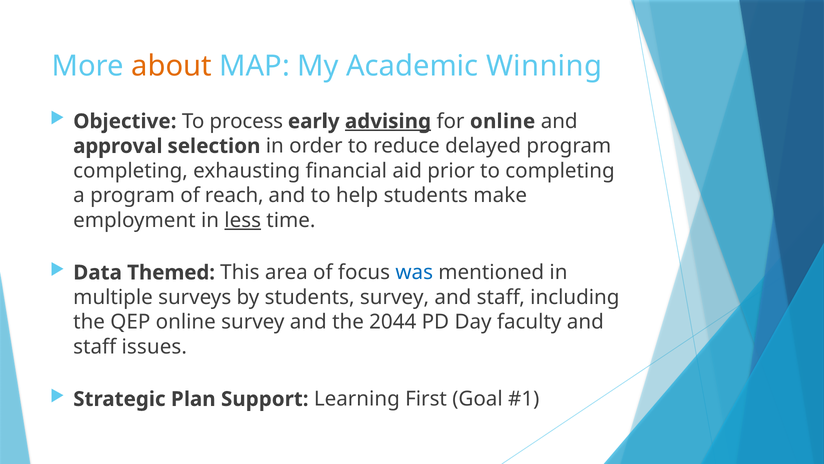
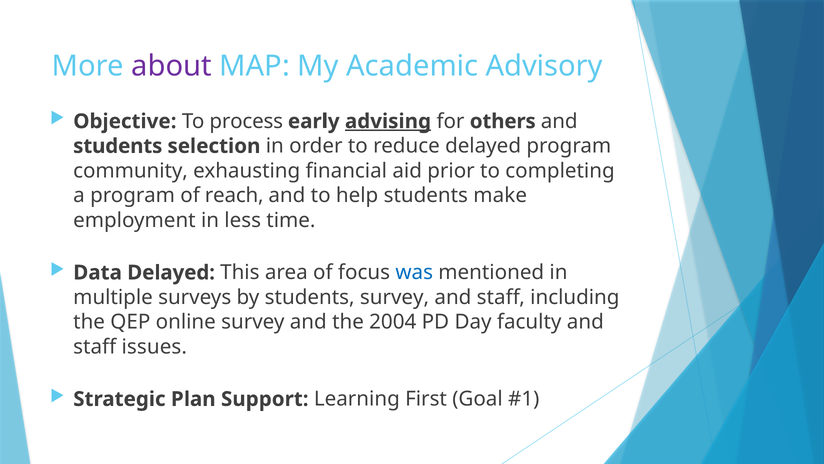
about colour: orange -> purple
Winning: Winning -> Advisory
for online: online -> others
approval at (118, 146): approval -> students
completing at (131, 171): completing -> community
less underline: present -> none
Data Themed: Themed -> Delayed
2044: 2044 -> 2004
